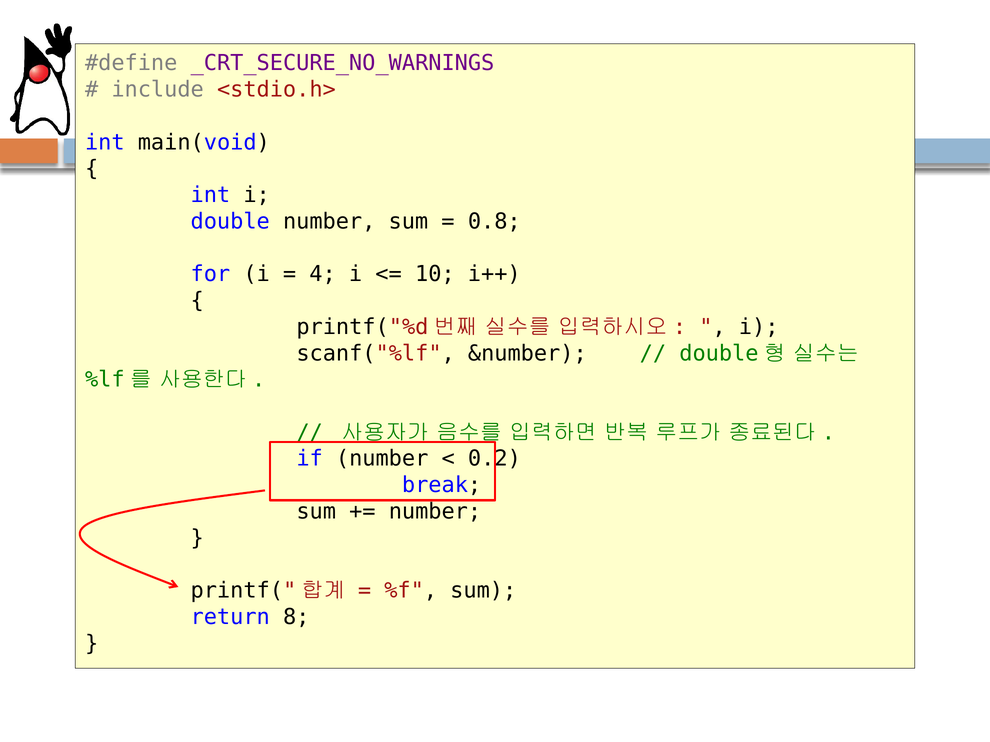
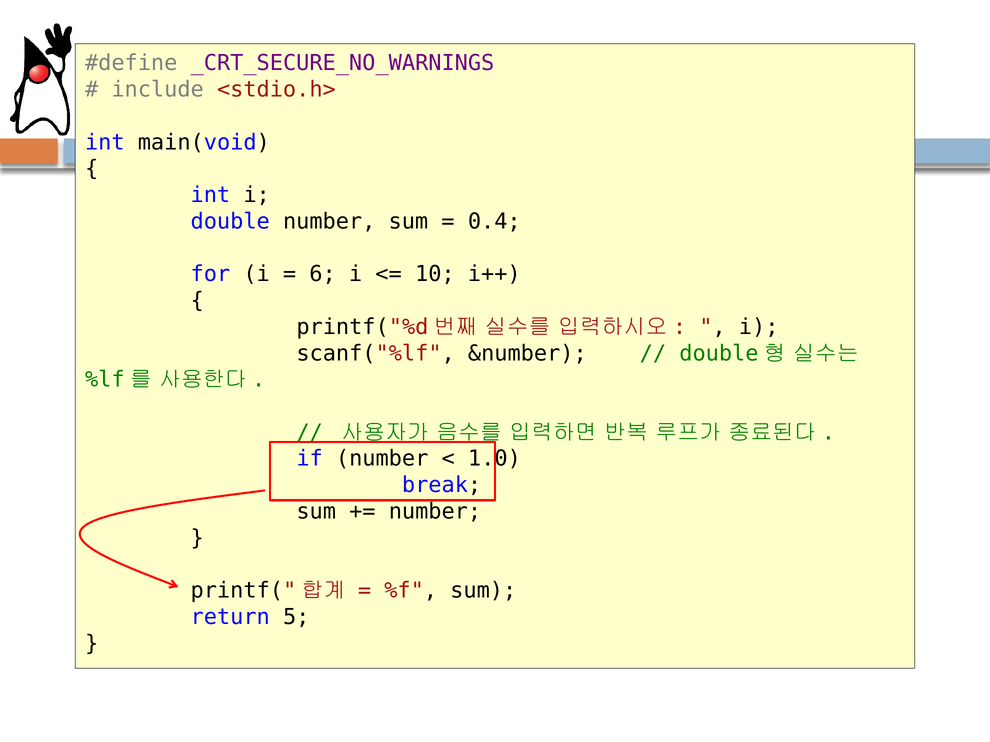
0.8: 0.8 -> 0.4
4: 4 -> 6
0.2: 0.2 -> 1.0
8: 8 -> 5
